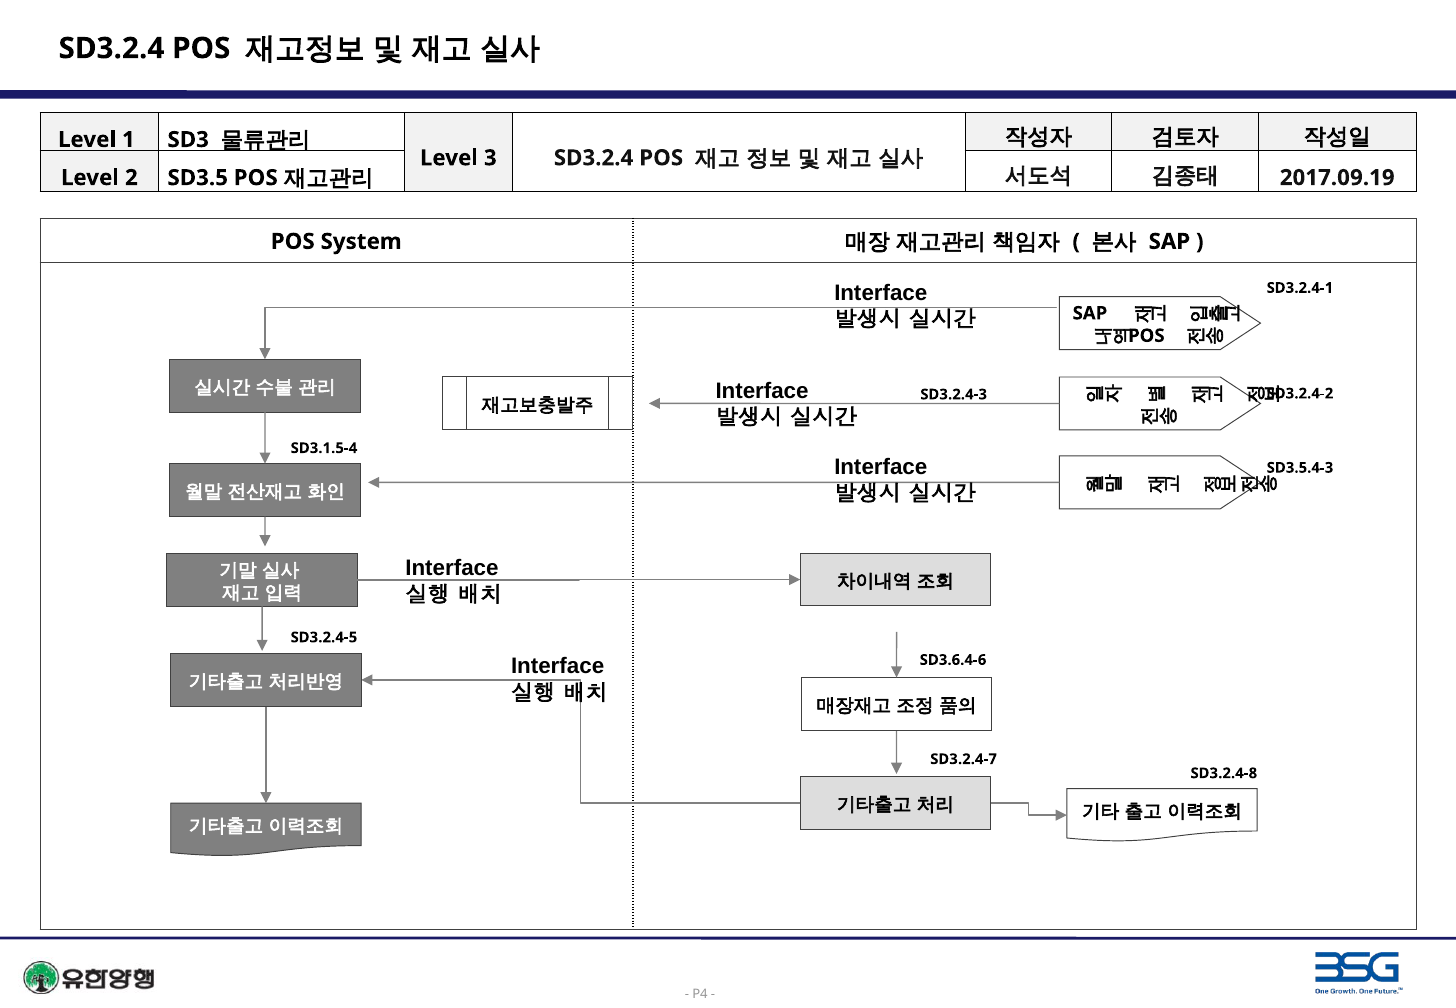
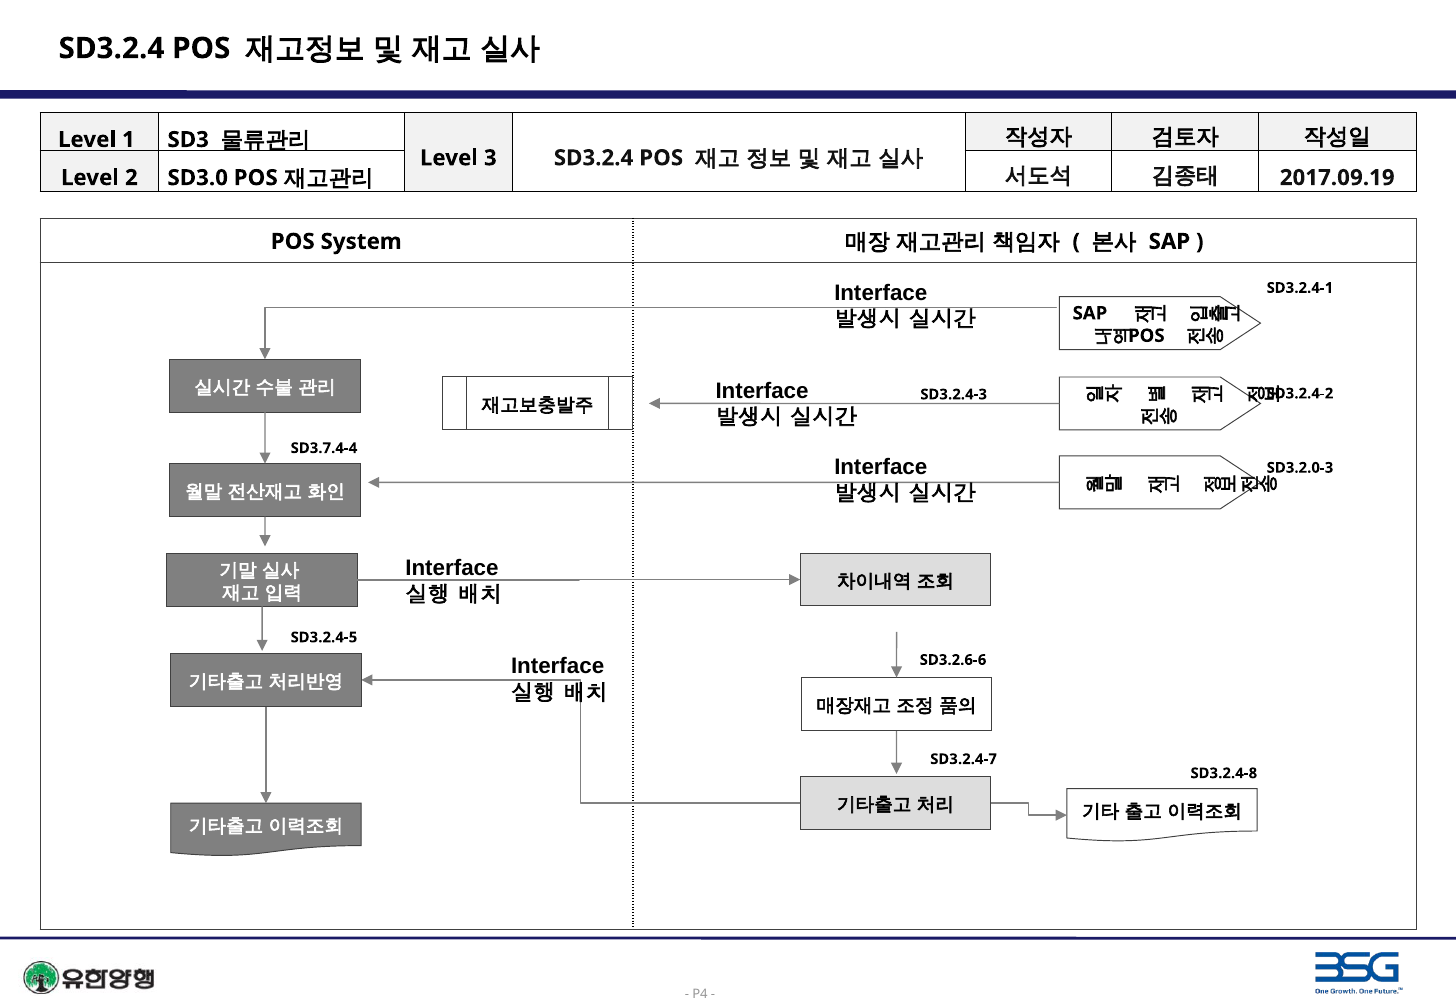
SD3.5: SD3.5 -> SD3.0
SD3.1.5-4: SD3.1.5-4 -> SD3.7.4-4
SD3.5.4-3: SD3.5.4-3 -> SD3.2.0-3
SD3.6.4-6: SD3.6.4-6 -> SD3.2.6-6
